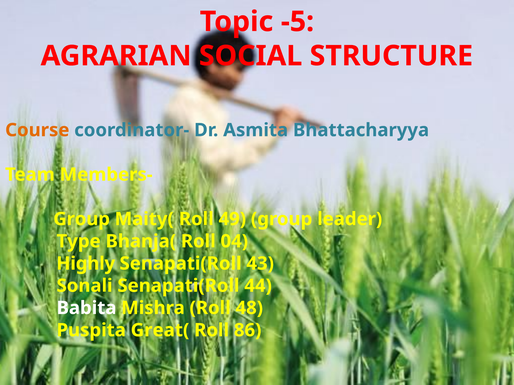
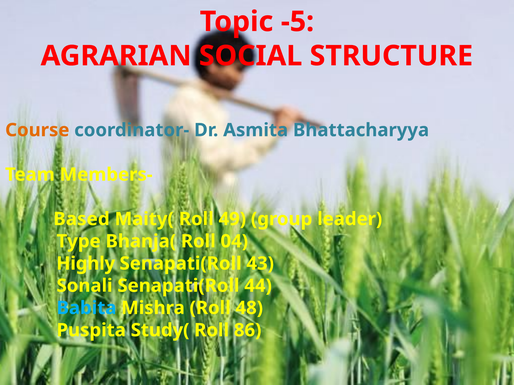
Group at (82, 219): Group -> Based
Babita colour: white -> light blue
Great(: Great( -> Study(
